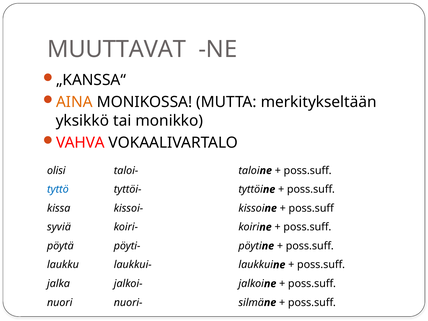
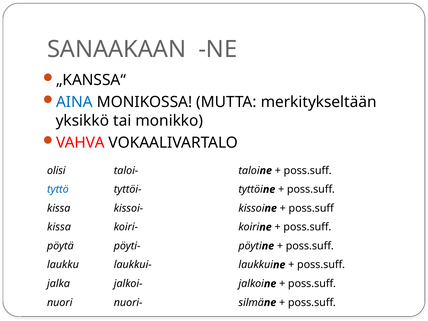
MUUTTAVAT: MUUTTAVAT -> SANAAKAAN
AINA colour: orange -> blue
syviä at (59, 227): syviä -> kissa
